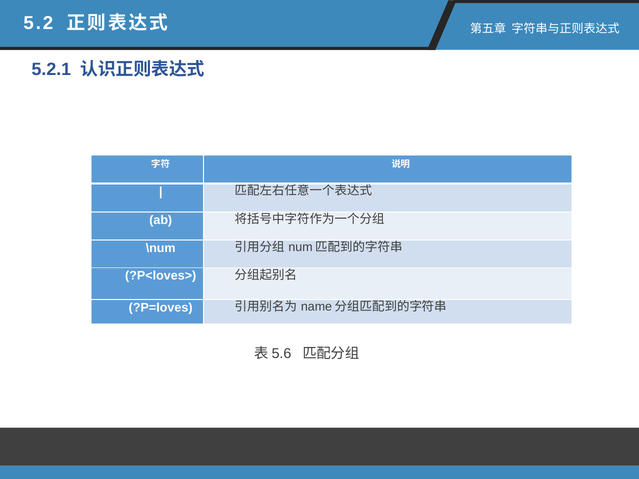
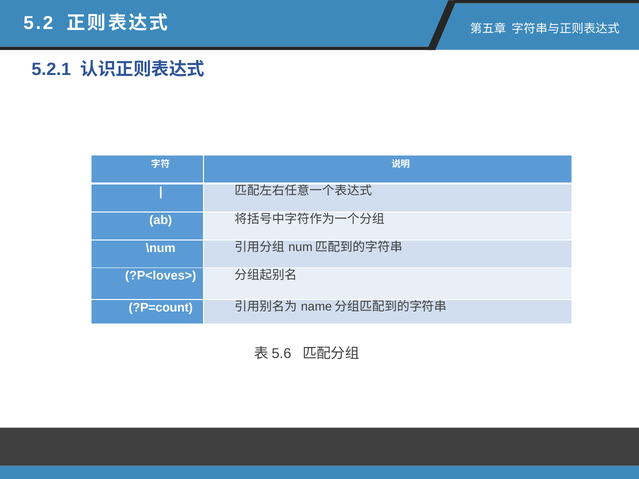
?P=loves: ?P=loves -> ?P=count
